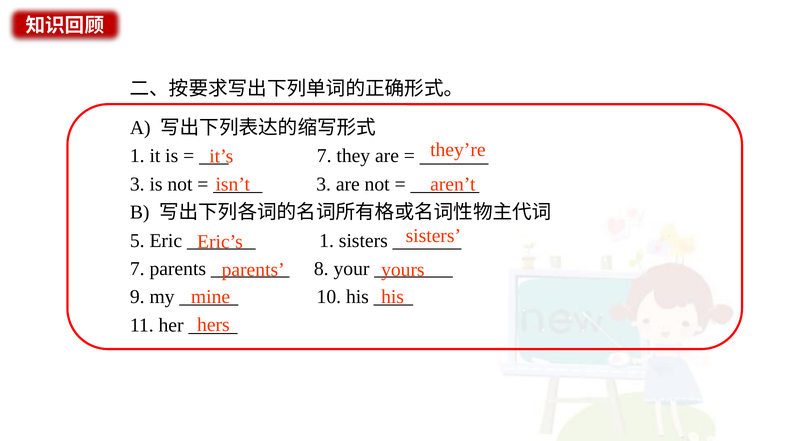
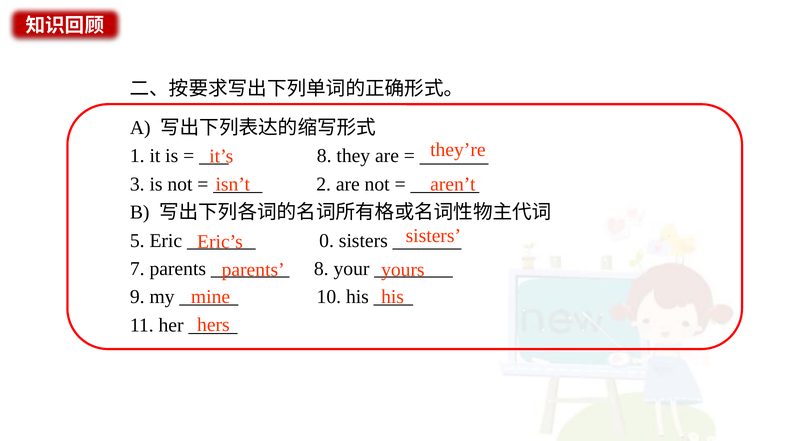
7 at (324, 156): 7 -> 8
3 at (324, 184): 3 -> 2
1 at (327, 241): 1 -> 0
